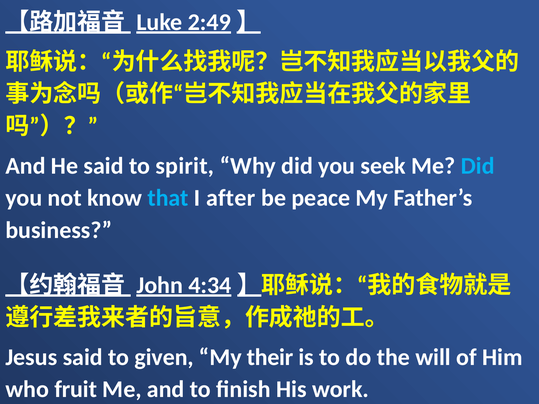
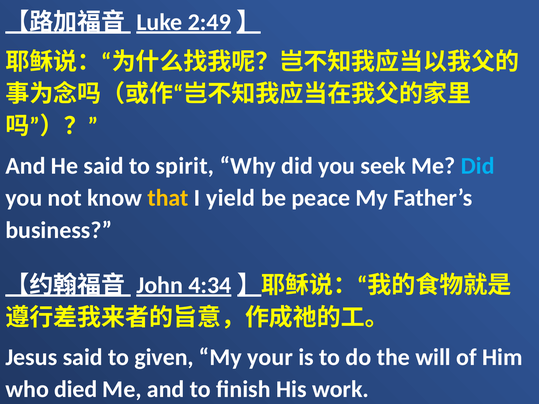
that colour: light blue -> yellow
after: after -> yield
their: their -> your
fruit: fruit -> died
